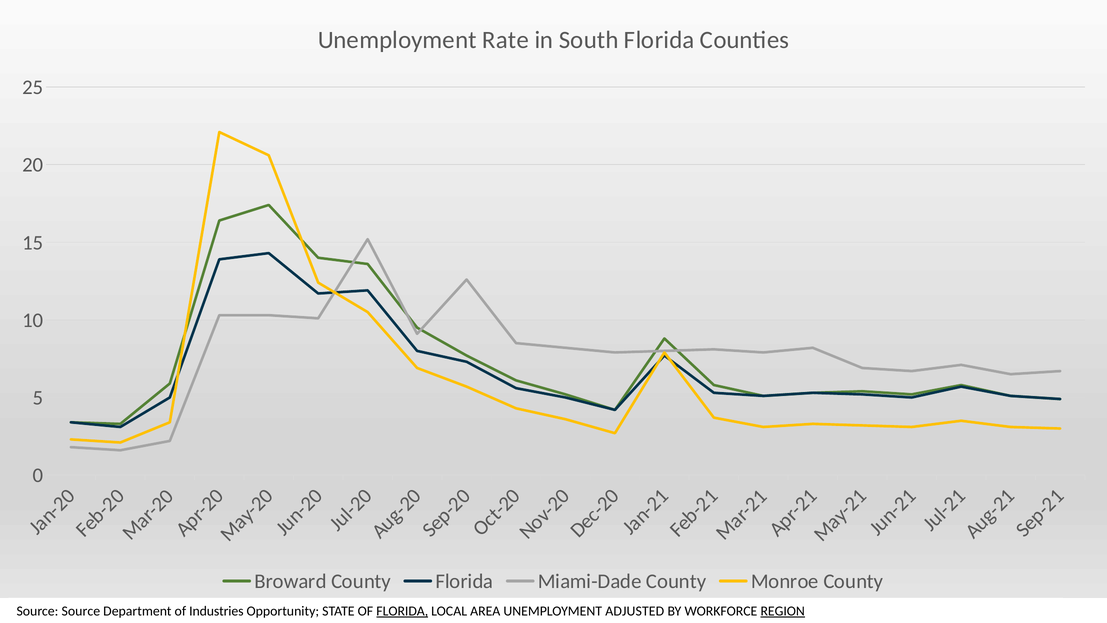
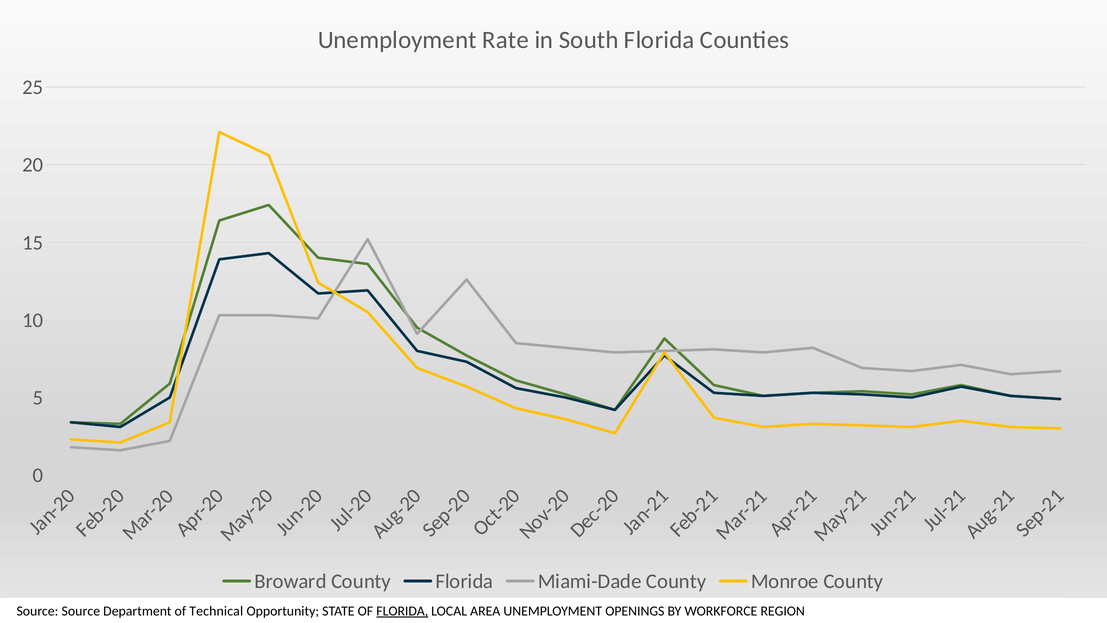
Industries: Industries -> Technical
ADJUSTED: ADJUSTED -> OPENINGS
REGION underline: present -> none
